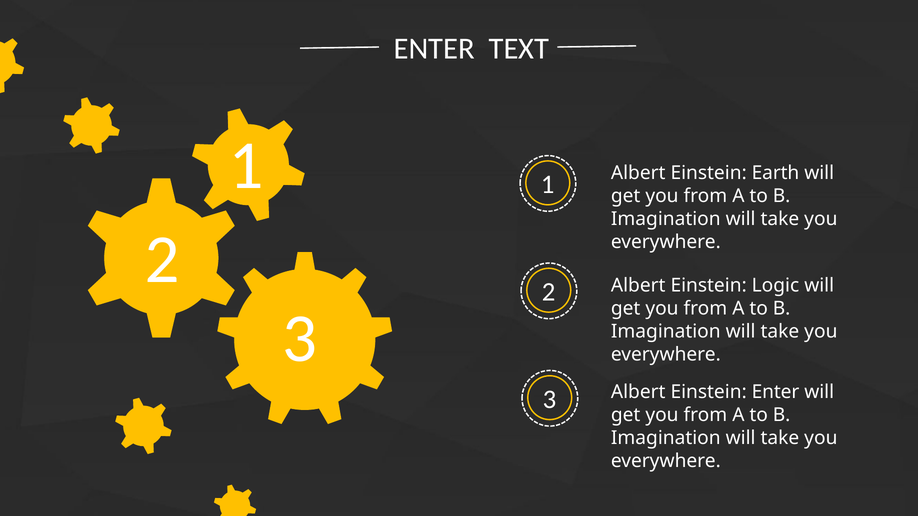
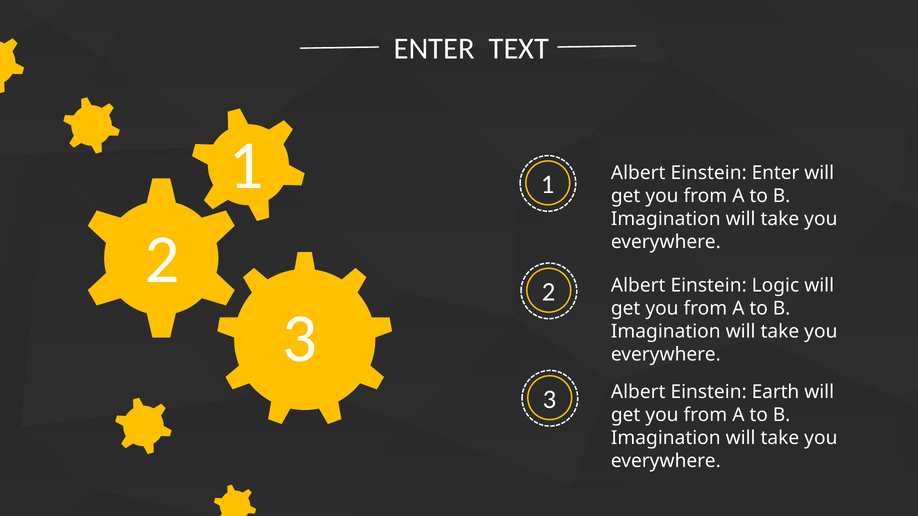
Einstein Earth: Earth -> Enter
Einstein Enter: Enter -> Earth
